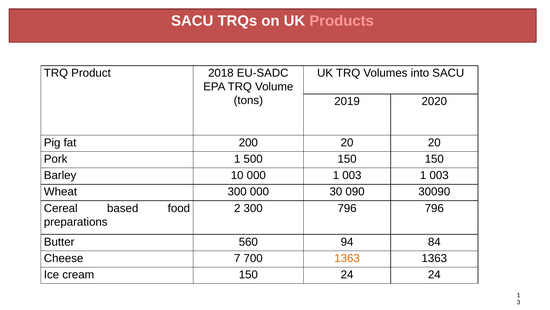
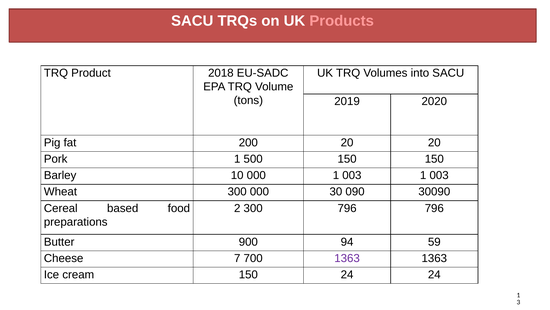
560: 560 -> 900
84: 84 -> 59
1363 at (347, 258) colour: orange -> purple
